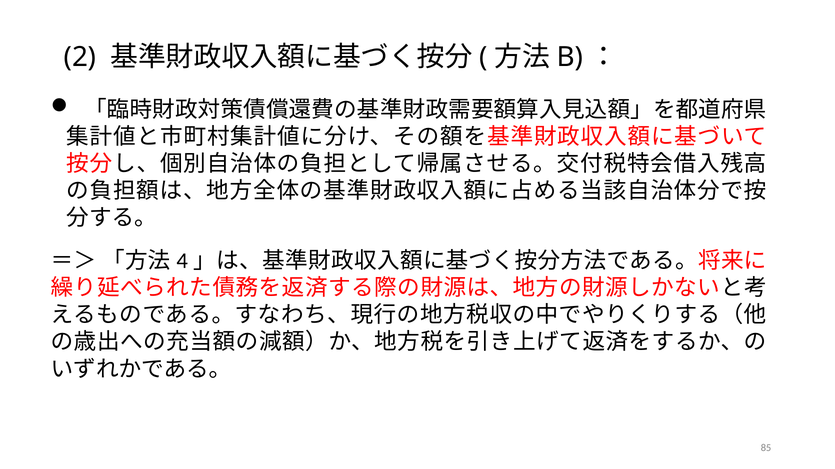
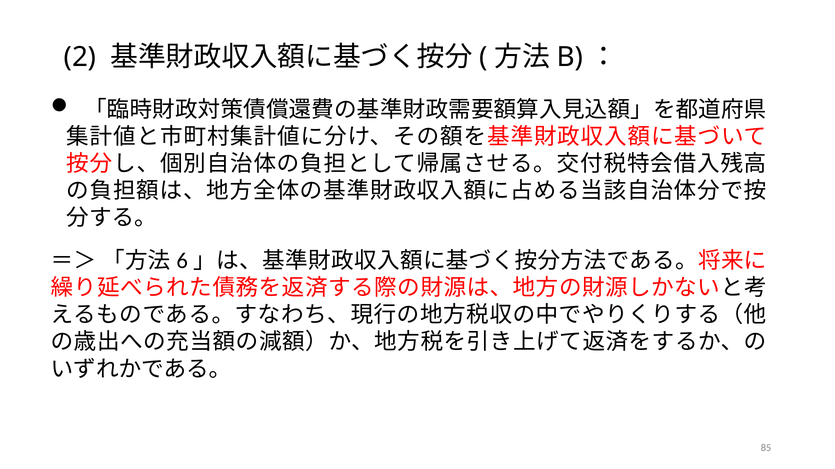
4: 4 -> 6
